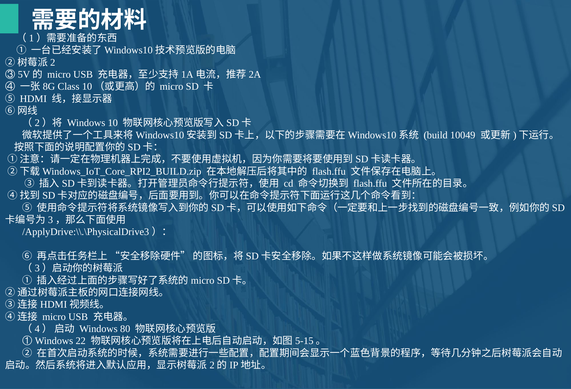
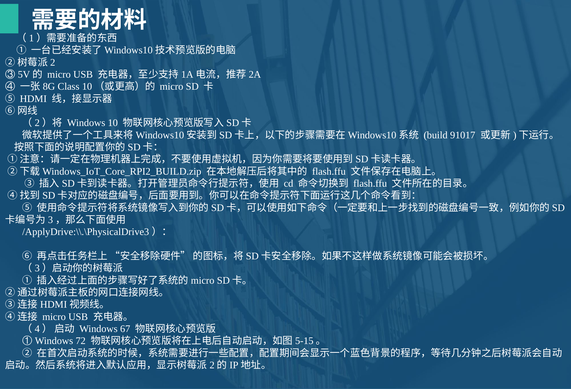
10049: 10049 -> 91017
80: 80 -> 67
22: 22 -> 72
